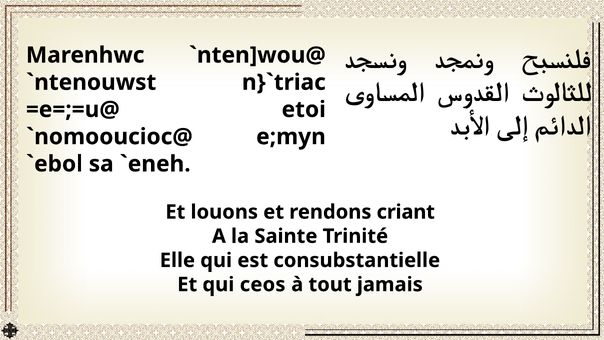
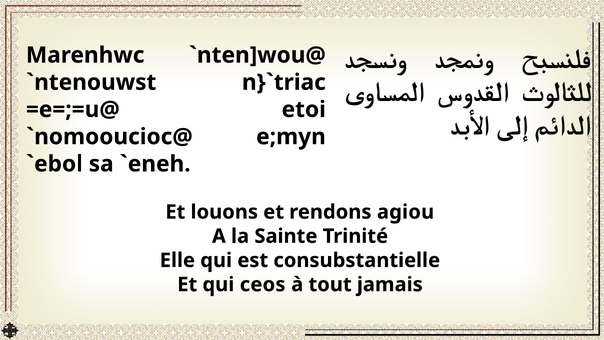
criant: criant -> agiou
